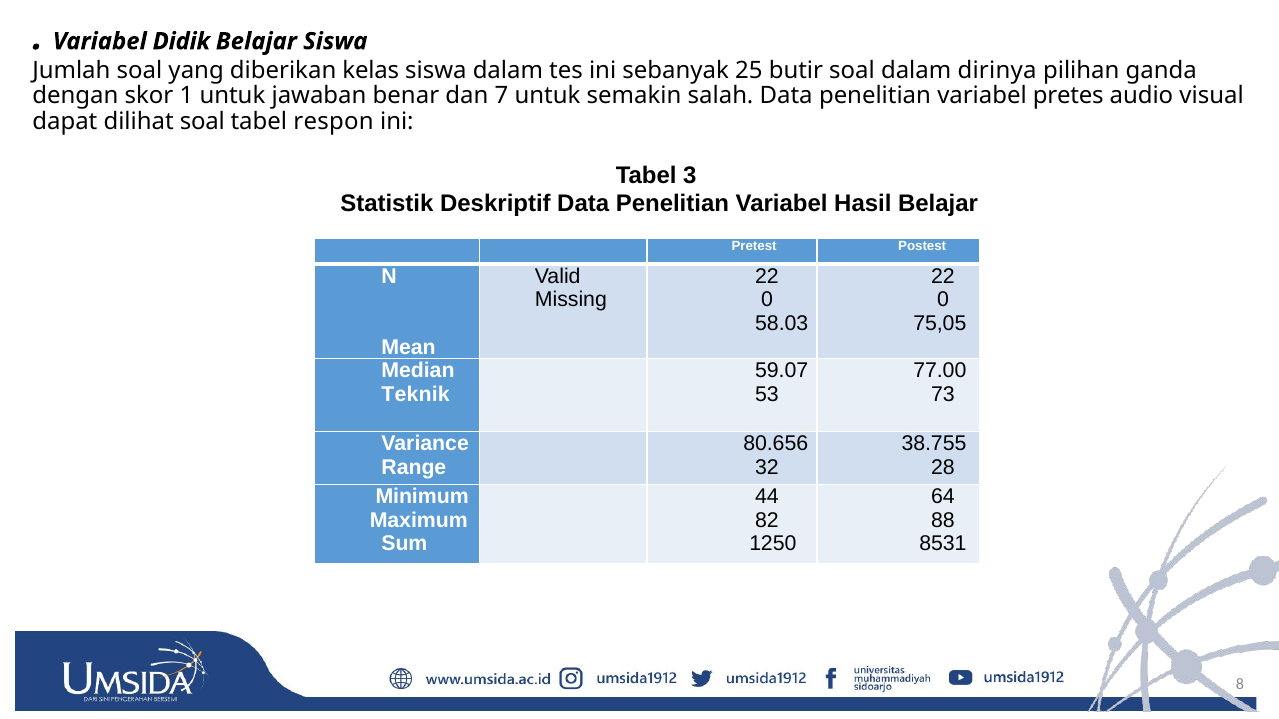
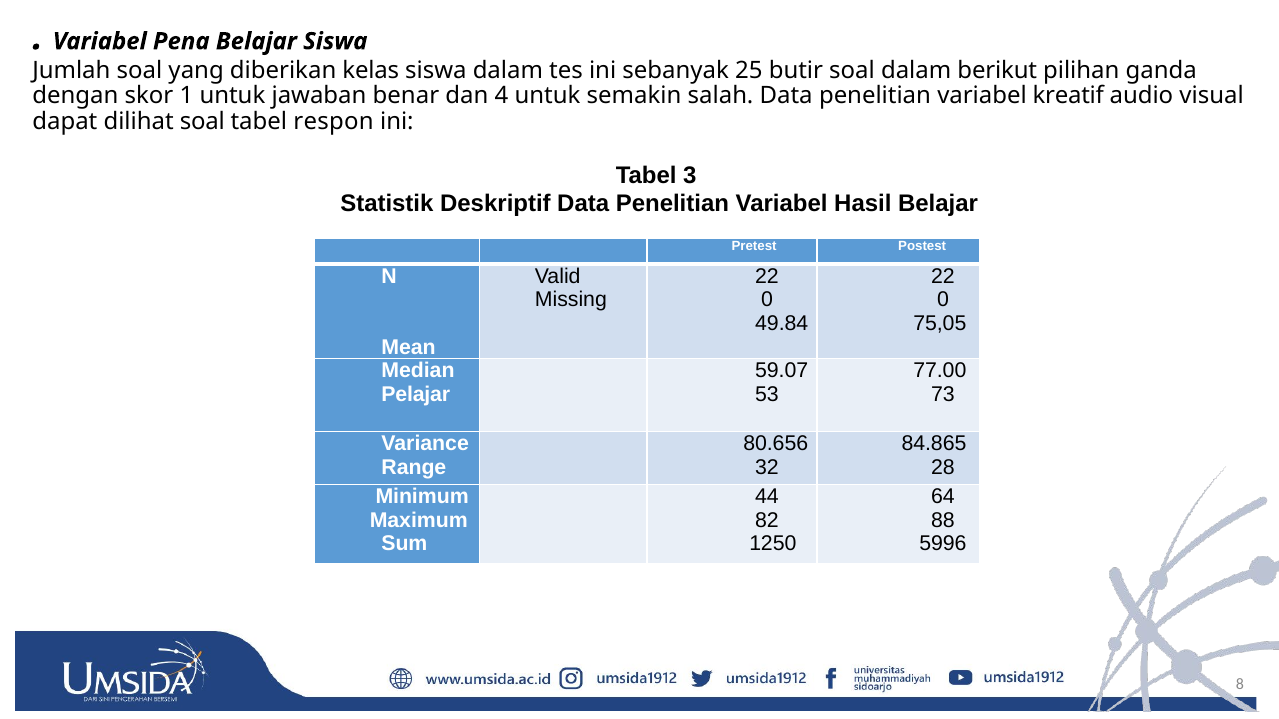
Didik: Didik -> Pena
dirinya: dirinya -> berikut
7: 7 -> 4
pretes: pretes -> kreatif
58.03: 58.03 -> 49.84
Teknik: Teknik -> Pelajar
38.755: 38.755 -> 84.865
8531: 8531 -> 5996
